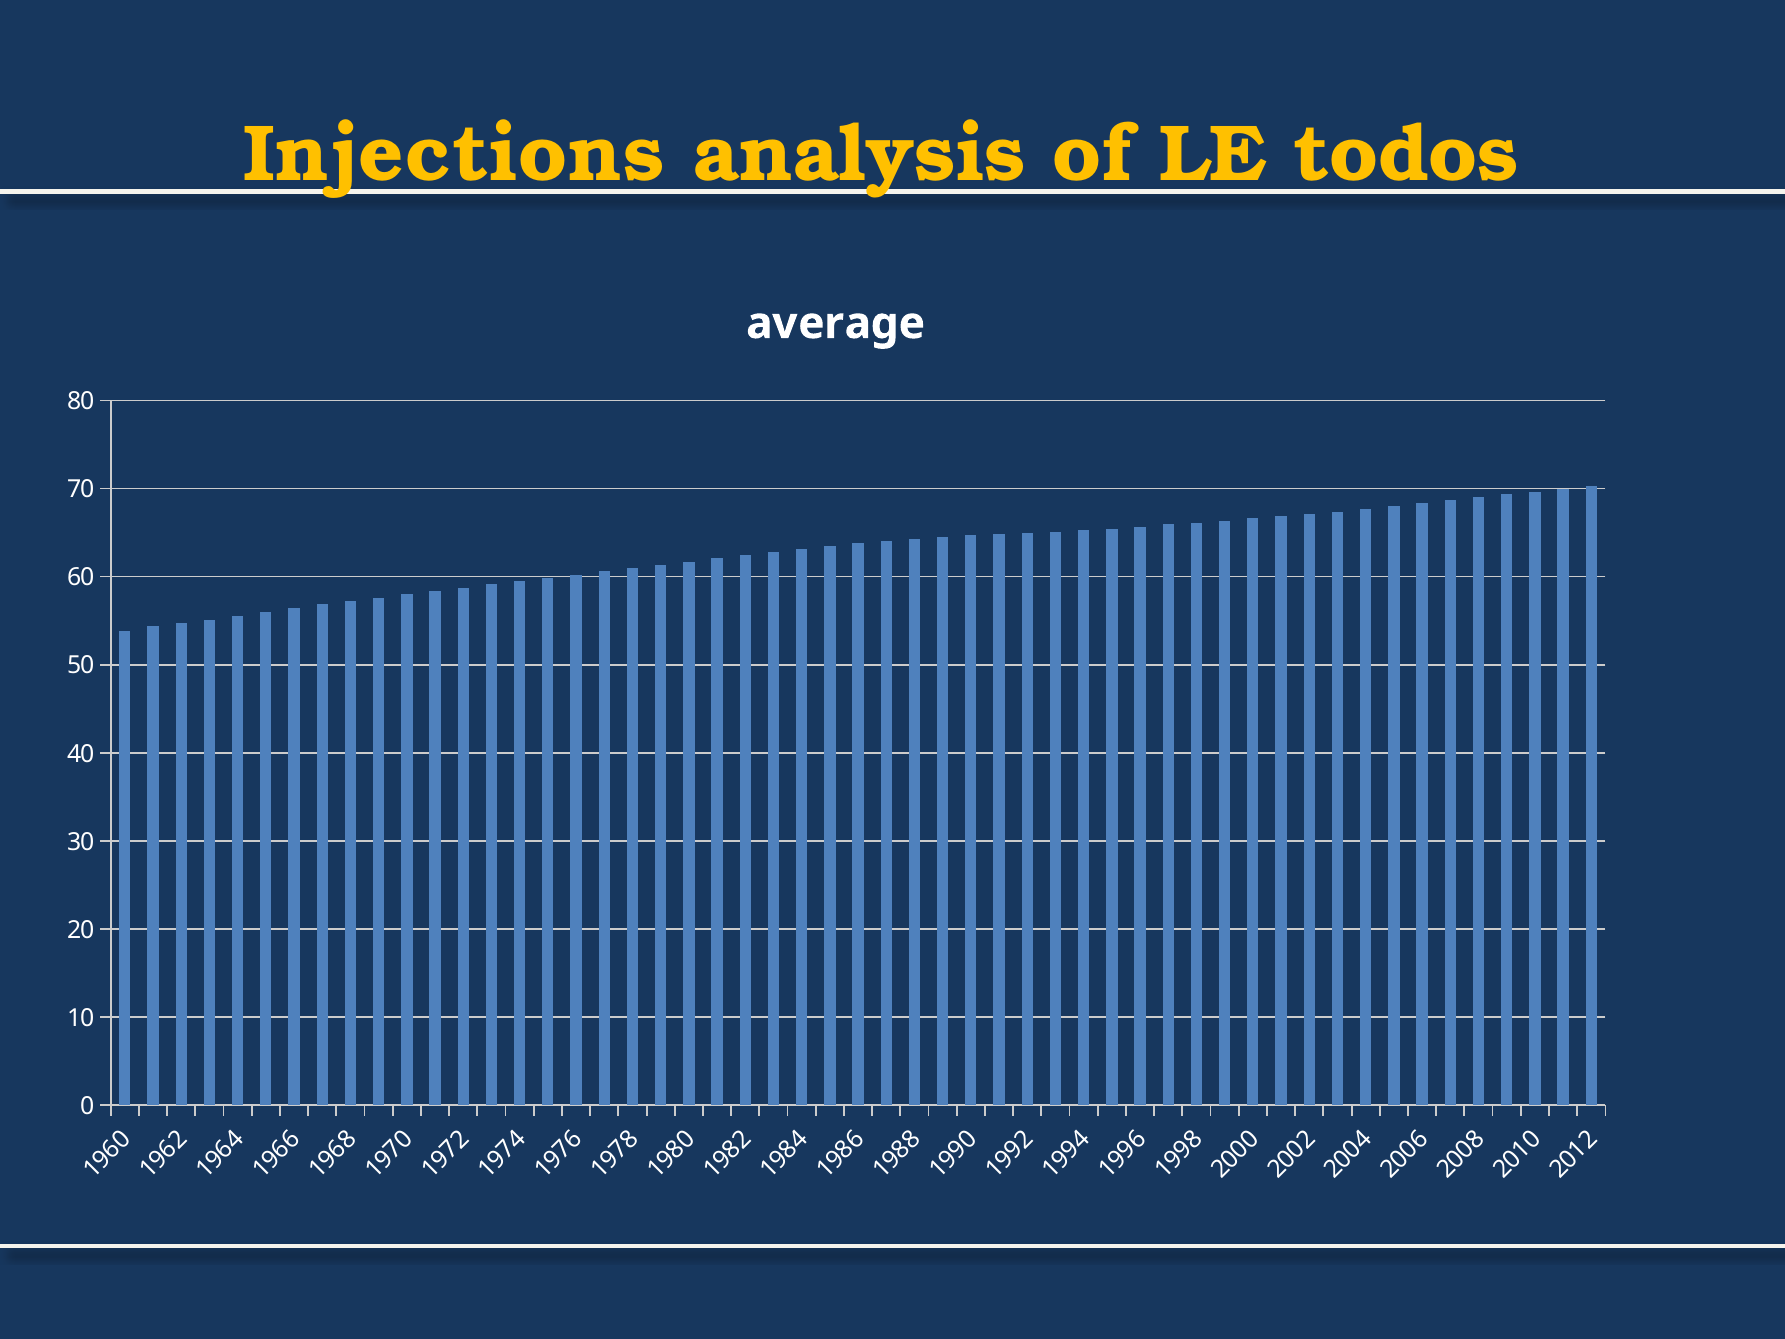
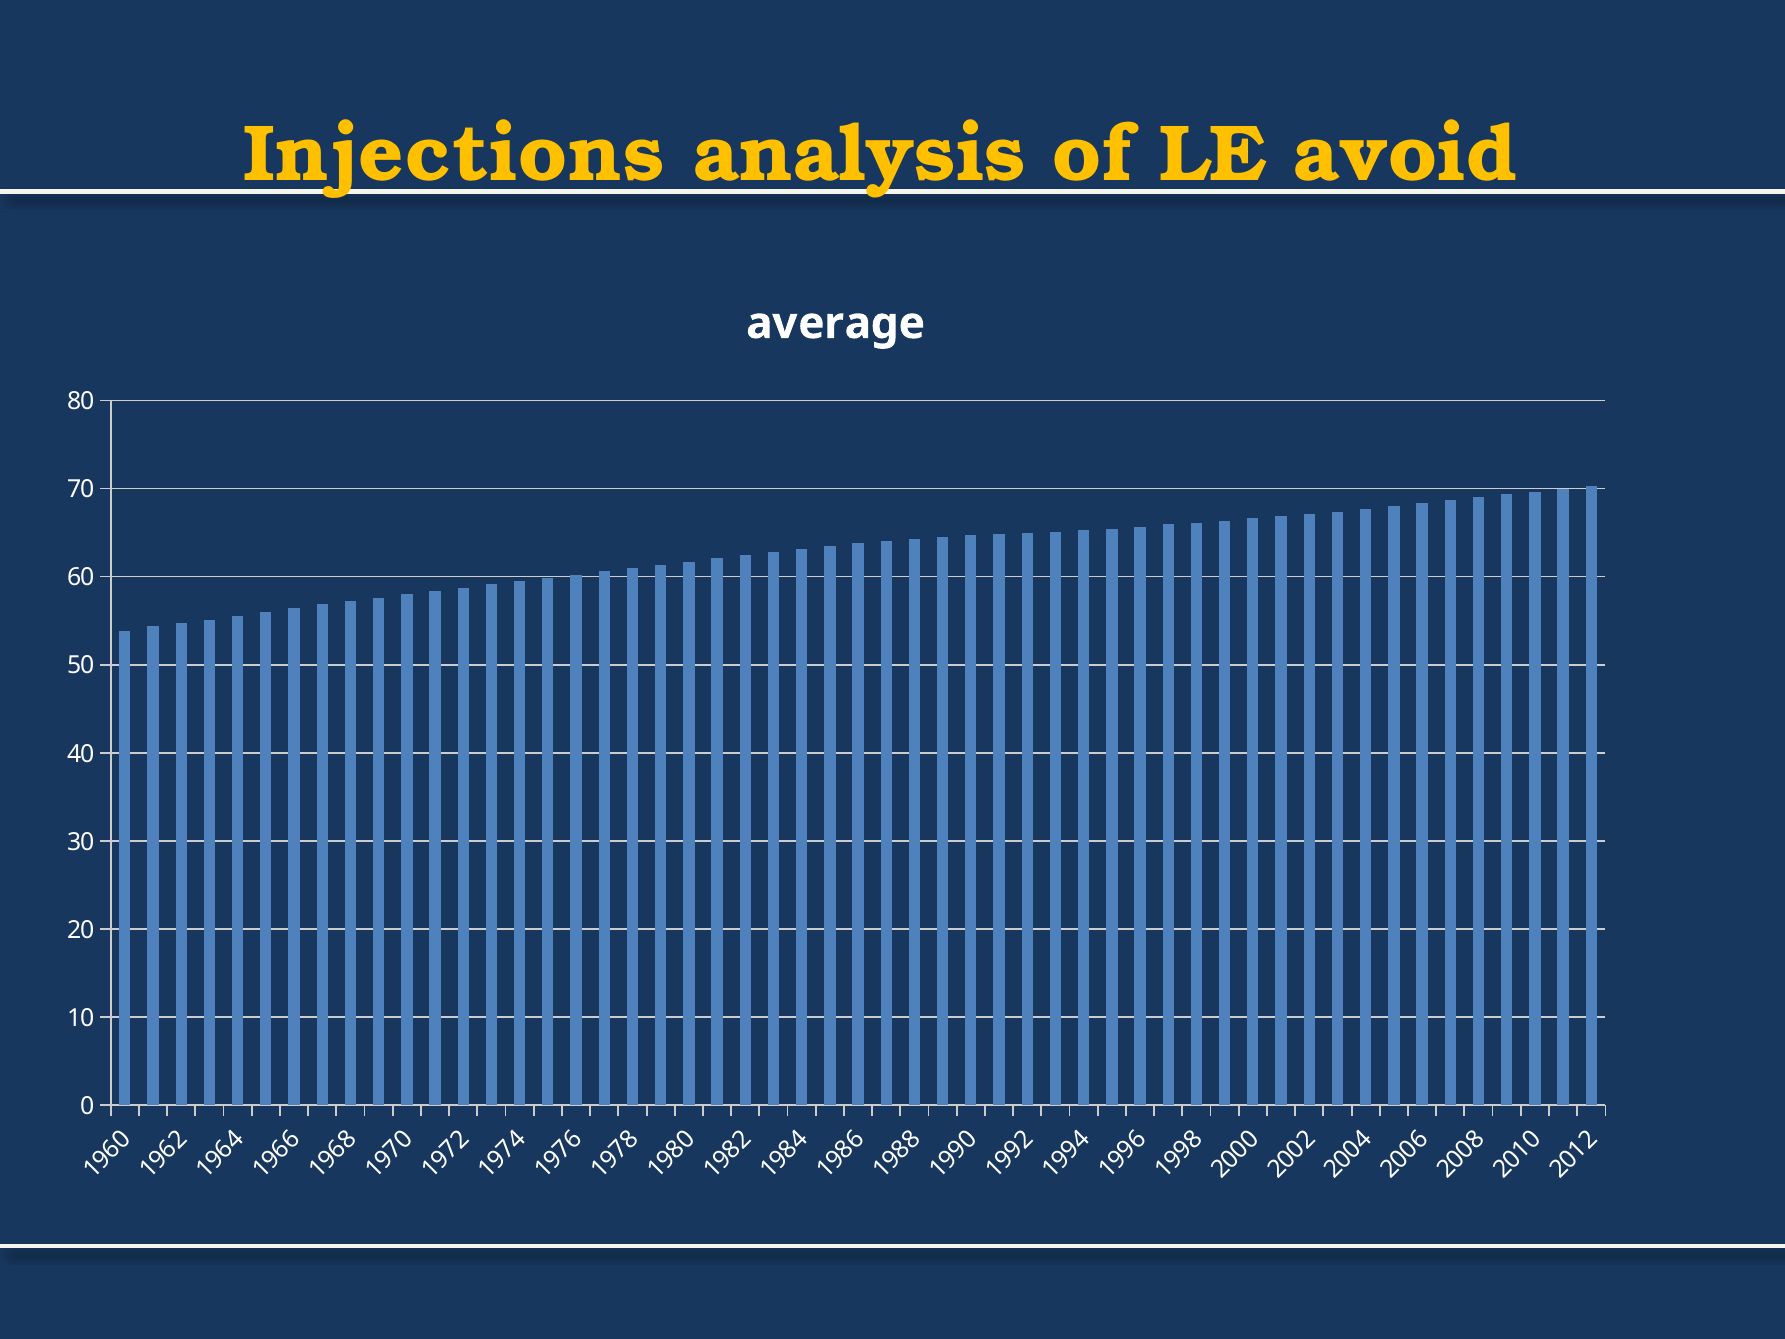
todos: todos -> avoid
